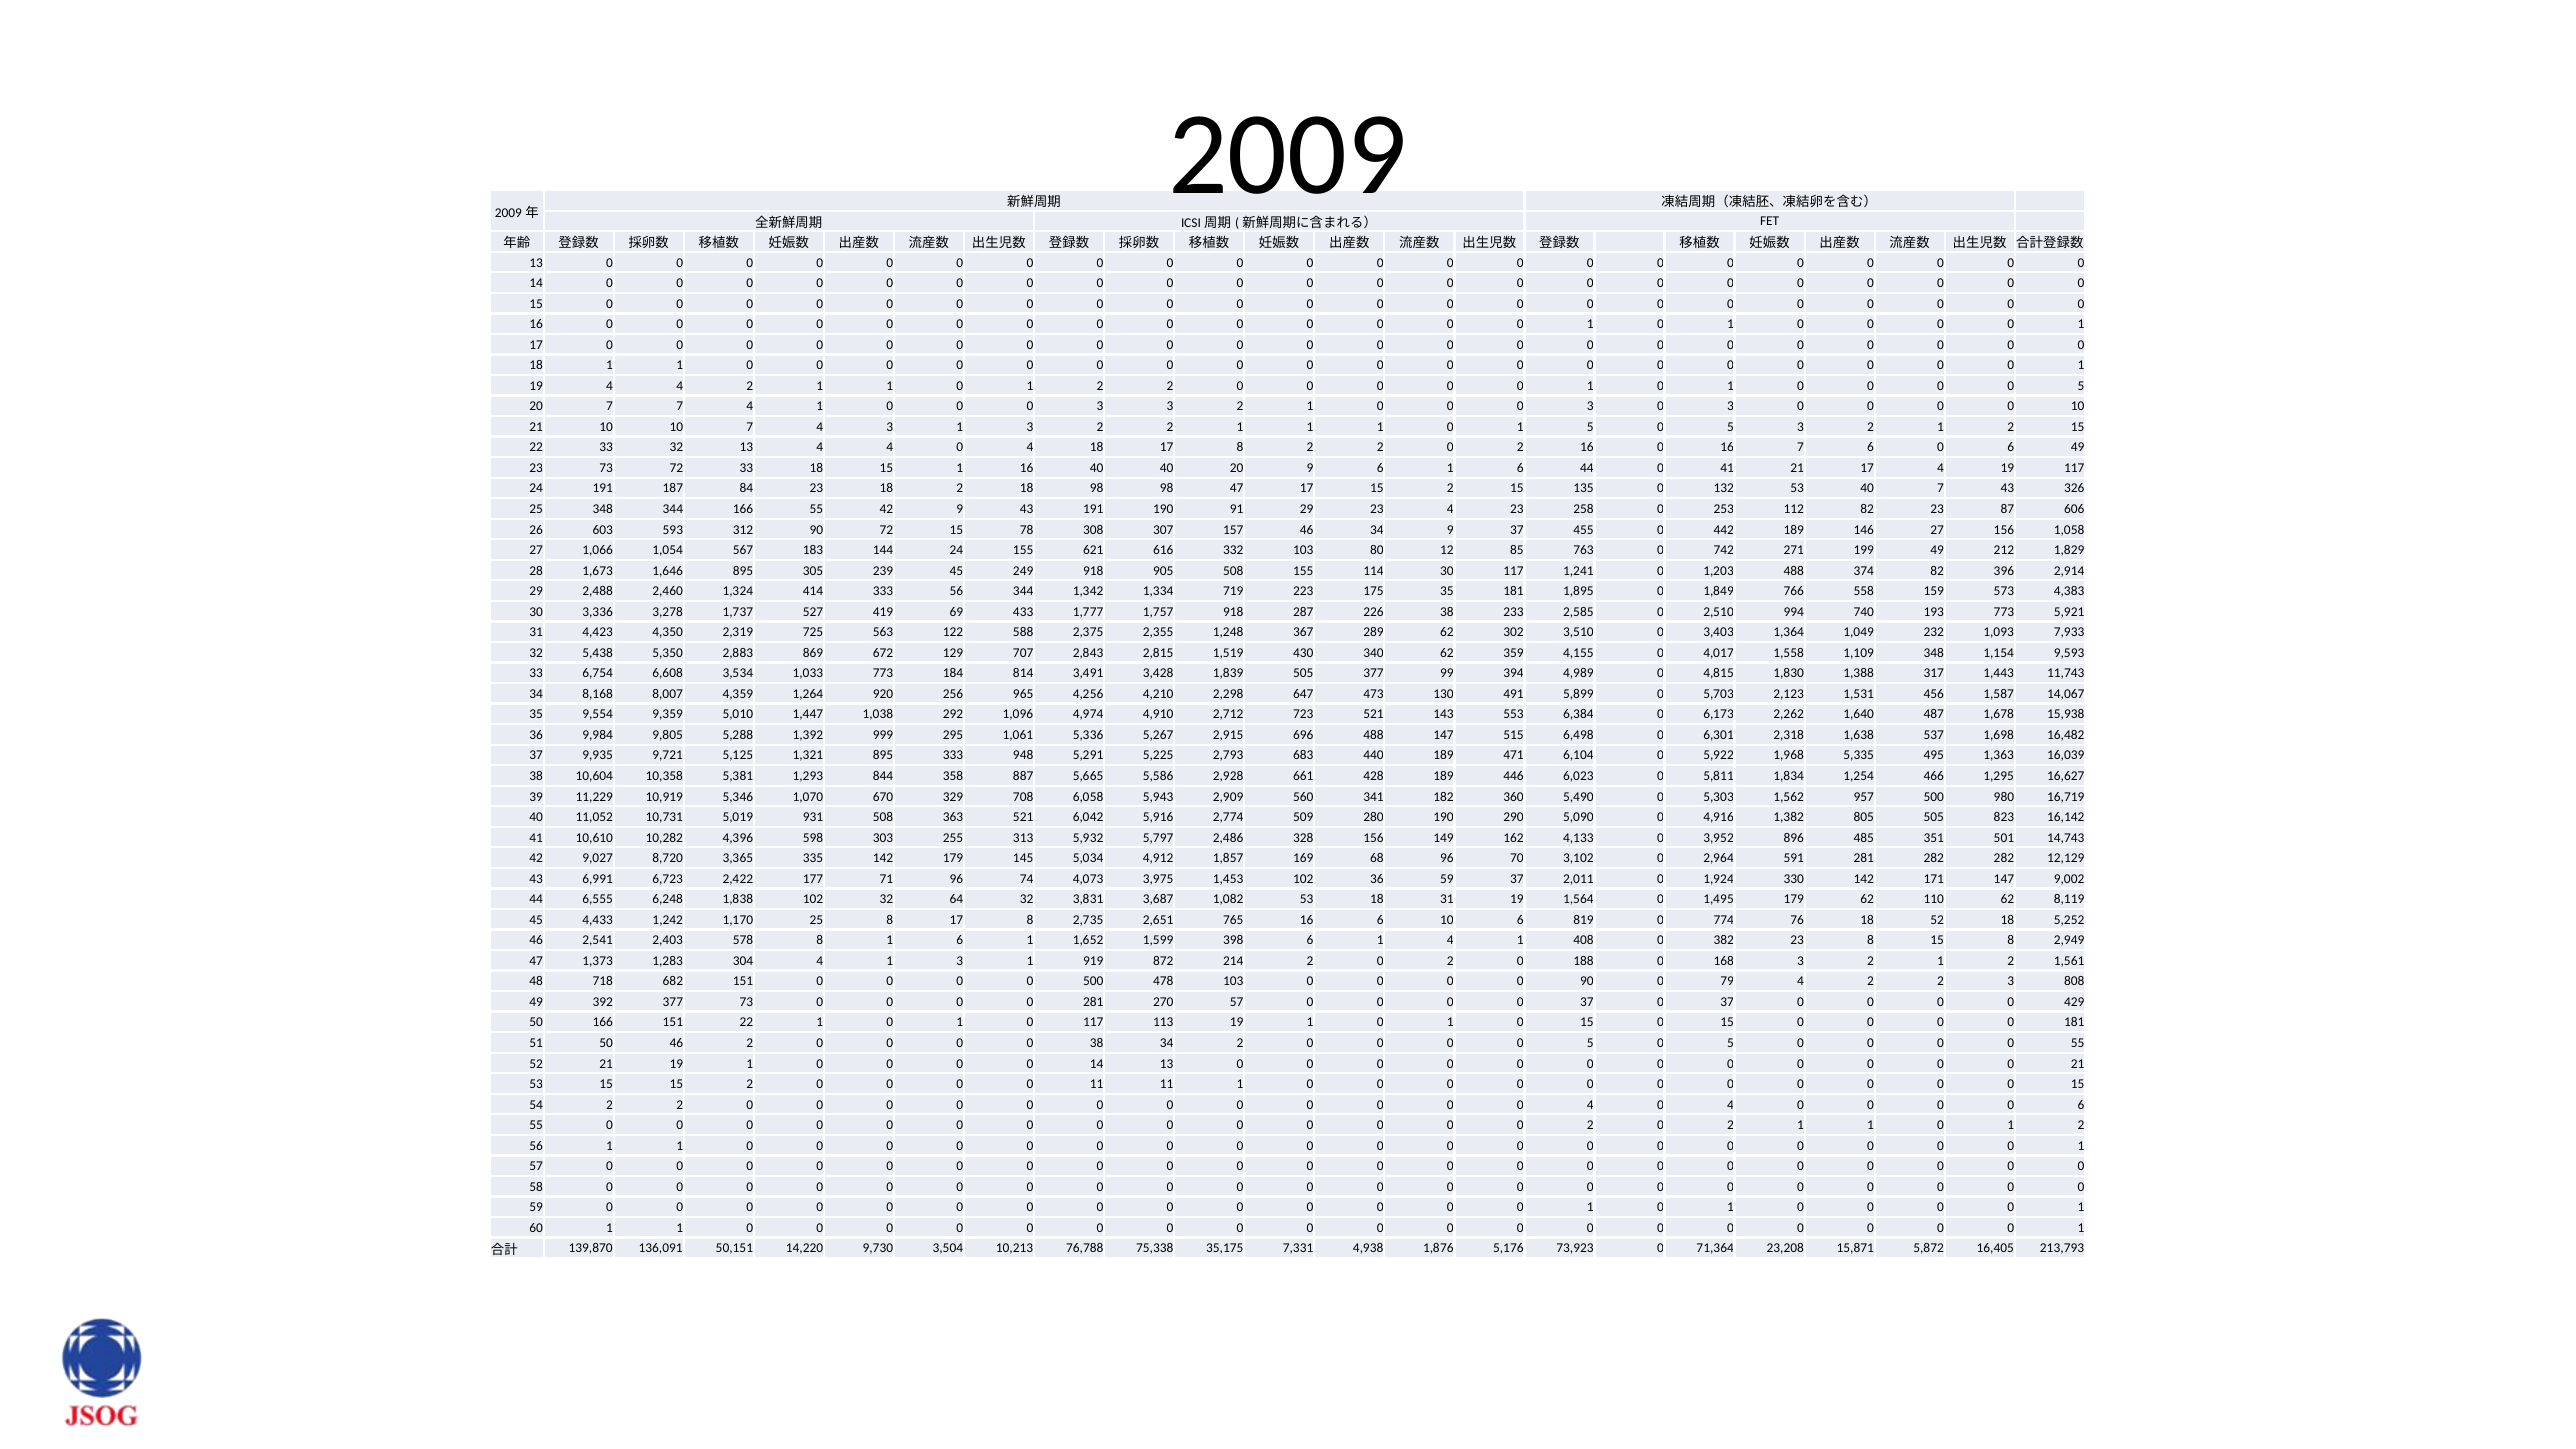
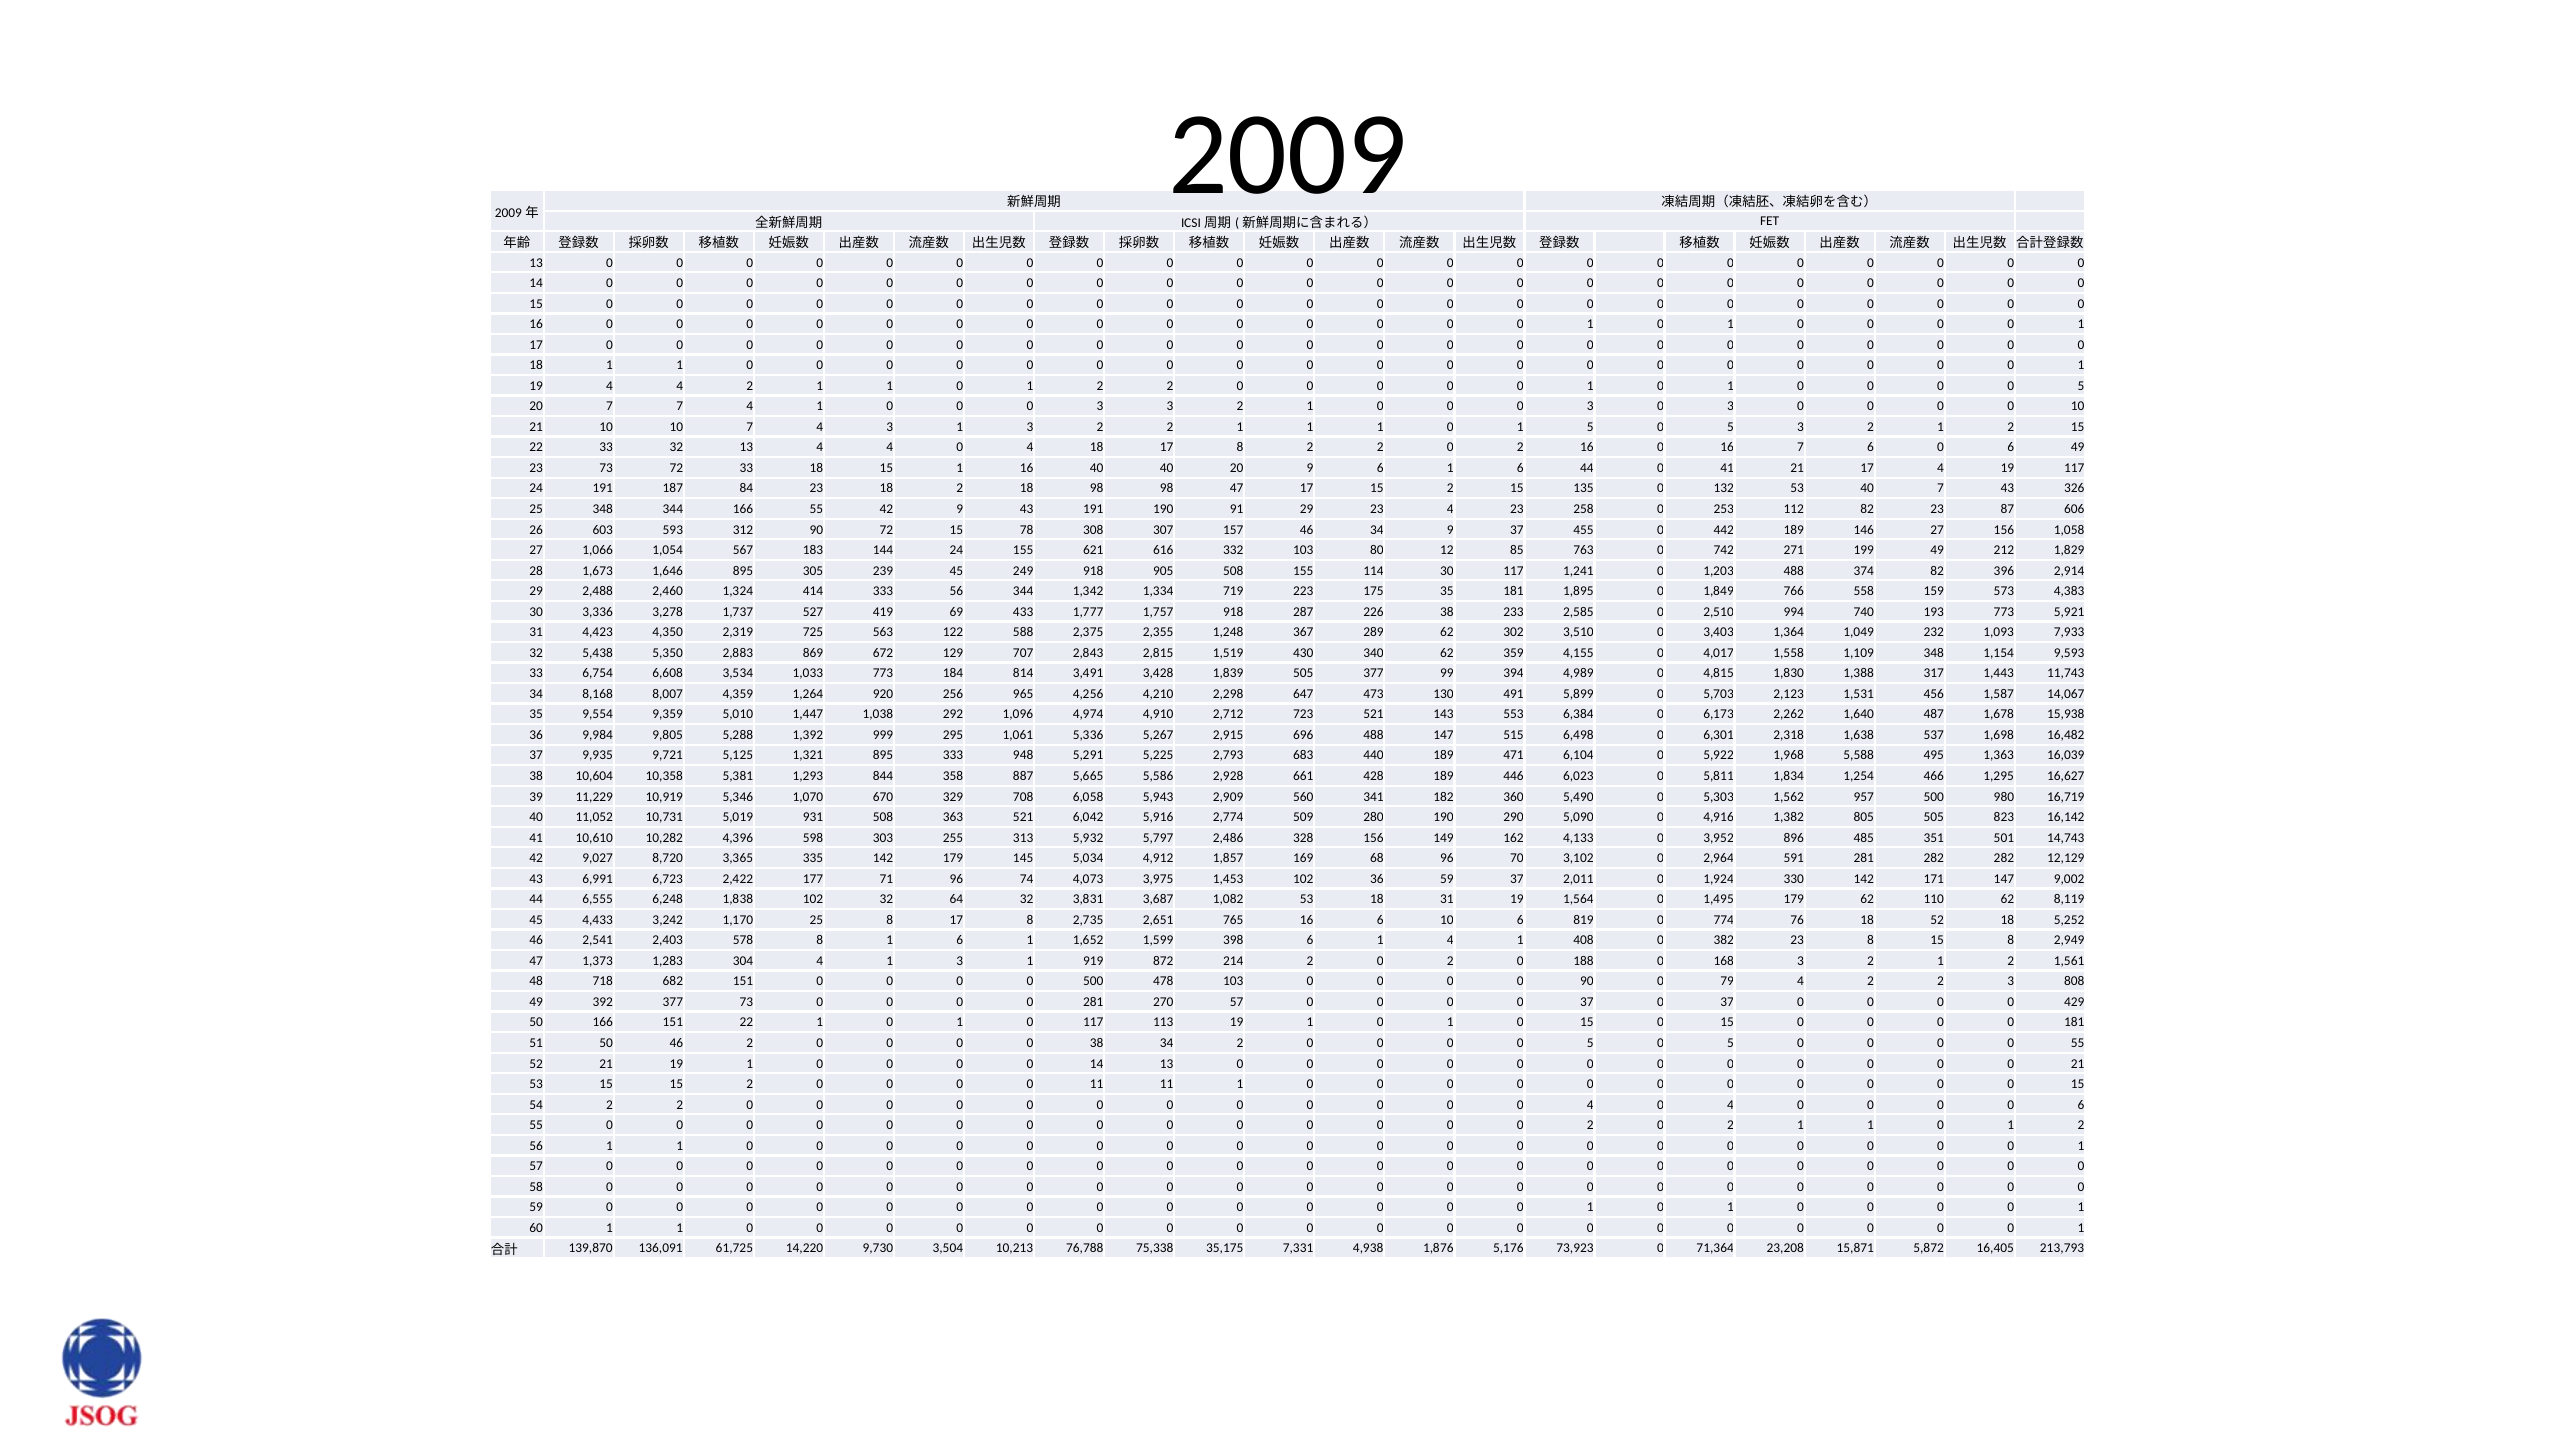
5,335: 5,335 -> 5,588
1,242: 1,242 -> 3,242
50,151: 50,151 -> 61,725
